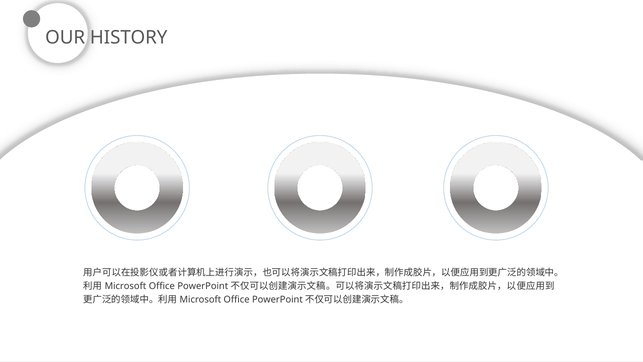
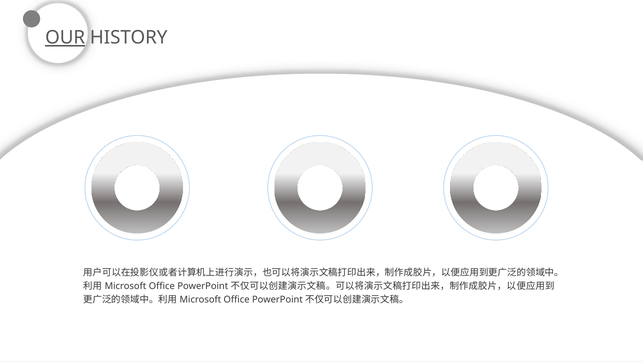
OUR underline: none -> present
